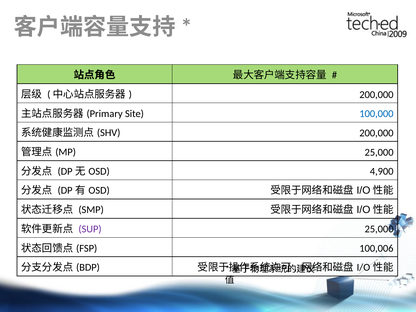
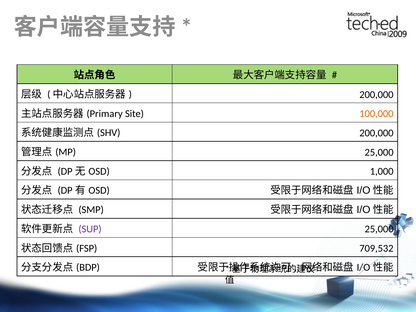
100,000 colour: blue -> orange
4,900: 4,900 -> 1,000
100,006: 100,006 -> 709,532
